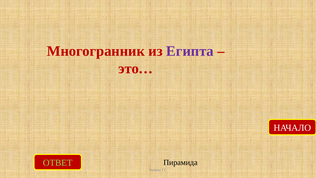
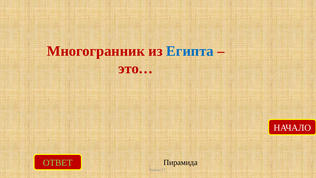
Египта colour: purple -> blue
